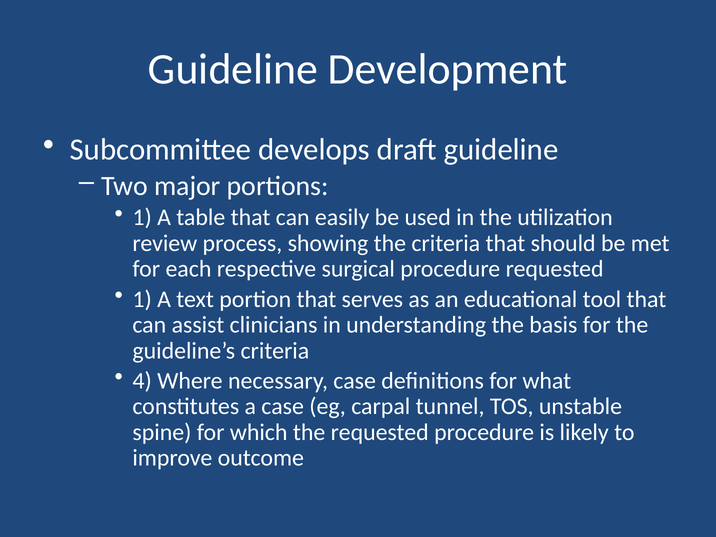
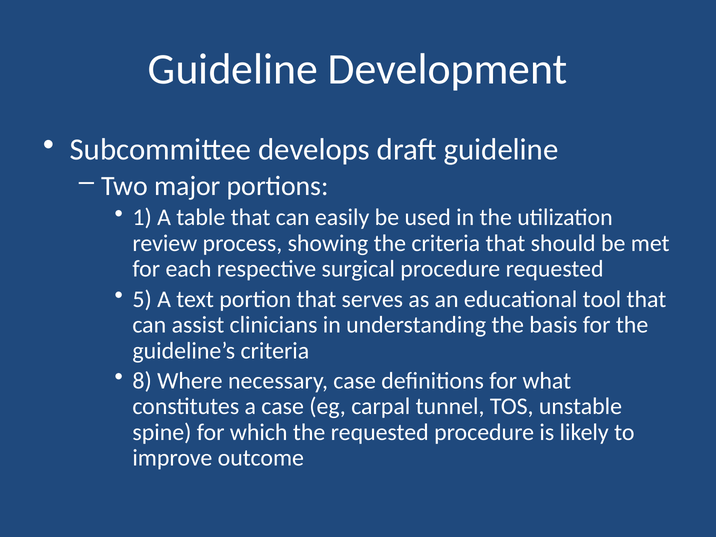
1 at (142, 299): 1 -> 5
4: 4 -> 8
